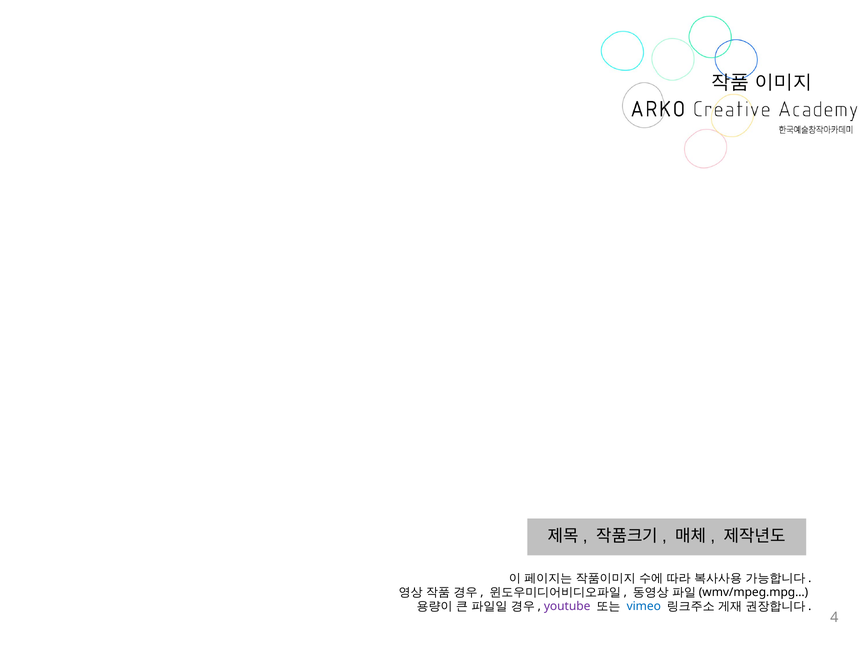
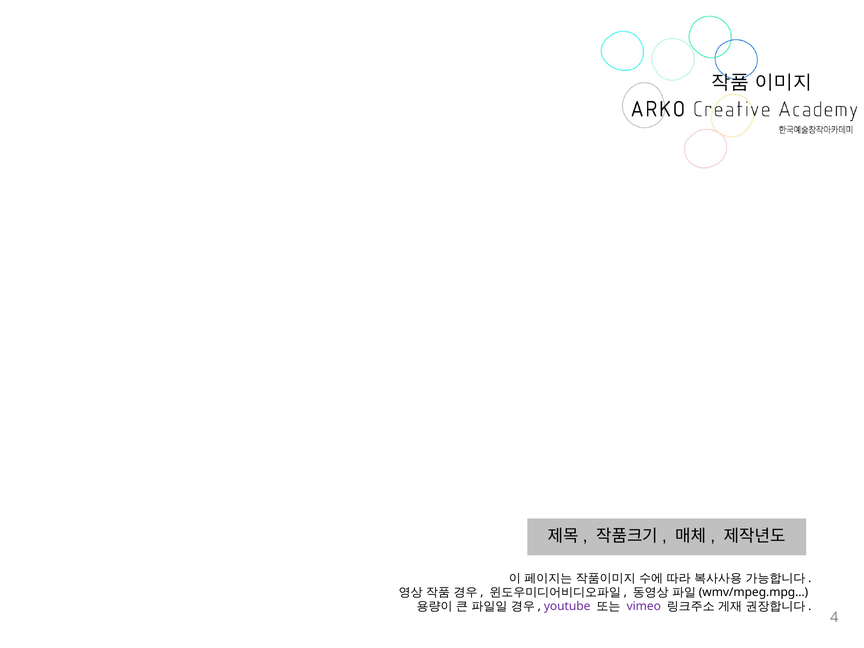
vimeo colour: blue -> purple
